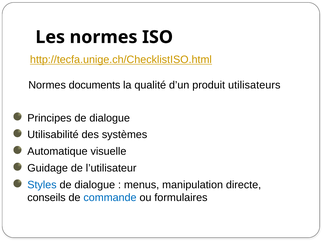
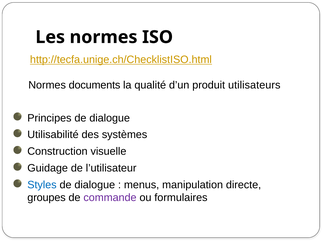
Automatique: Automatique -> Construction
conseils: conseils -> groupes
commande colour: blue -> purple
